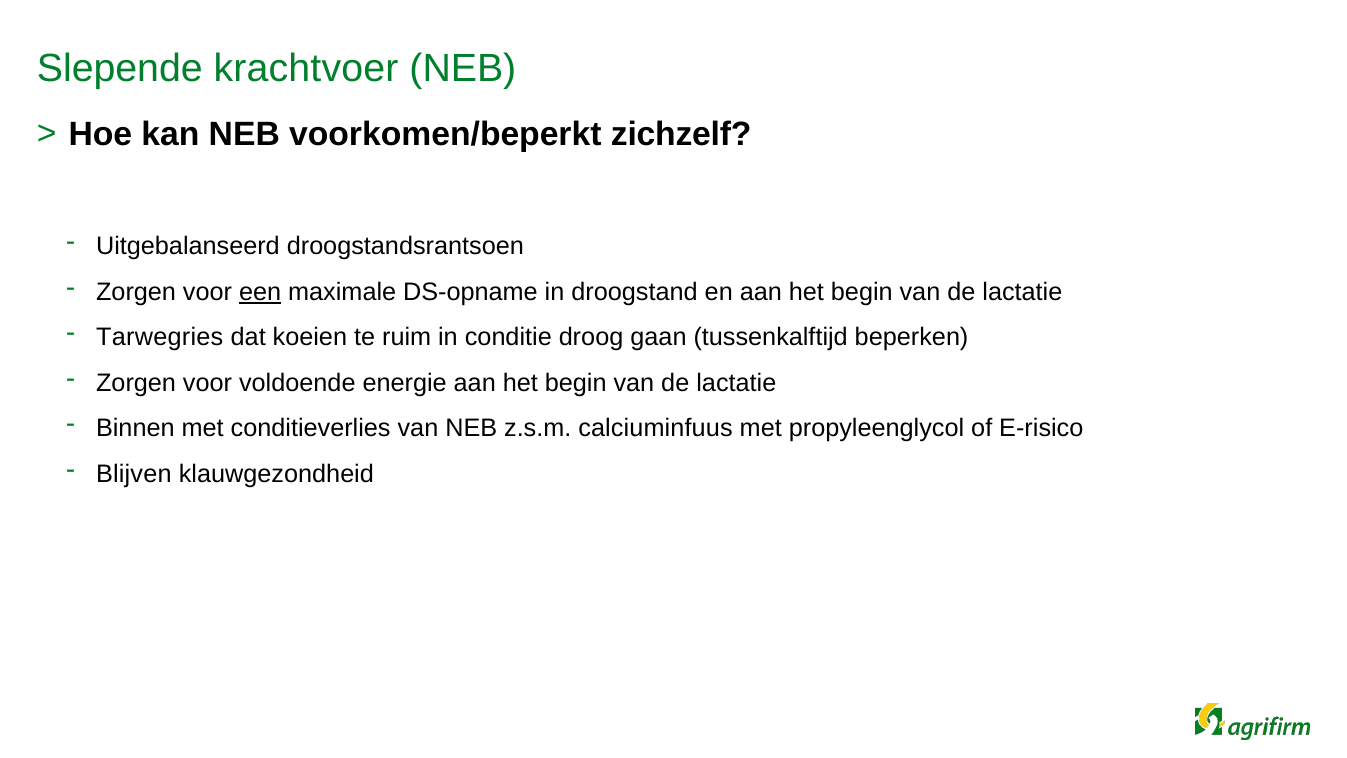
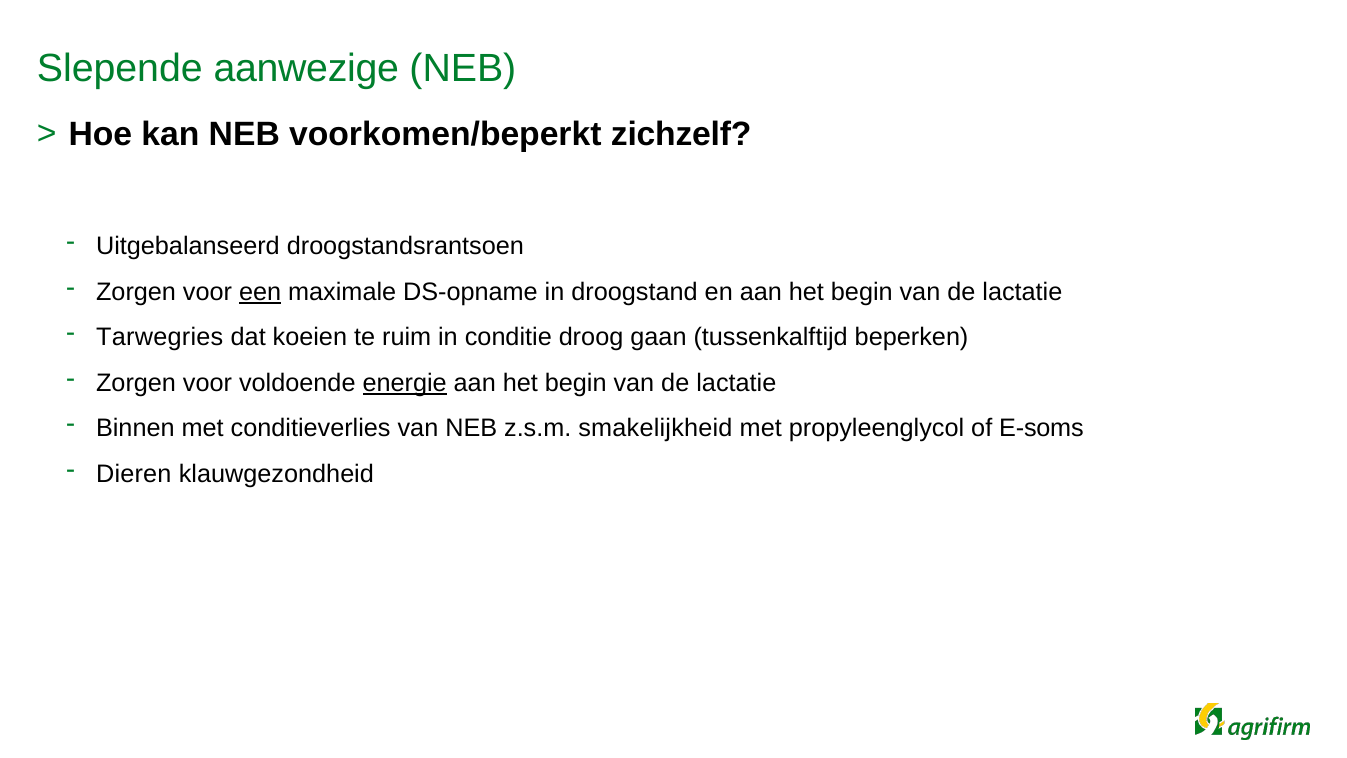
krachtvoer: krachtvoer -> aanwezige
energie underline: none -> present
calciuminfuus: calciuminfuus -> smakelijkheid
E-risico: E-risico -> E-soms
Blijven: Blijven -> Dieren
